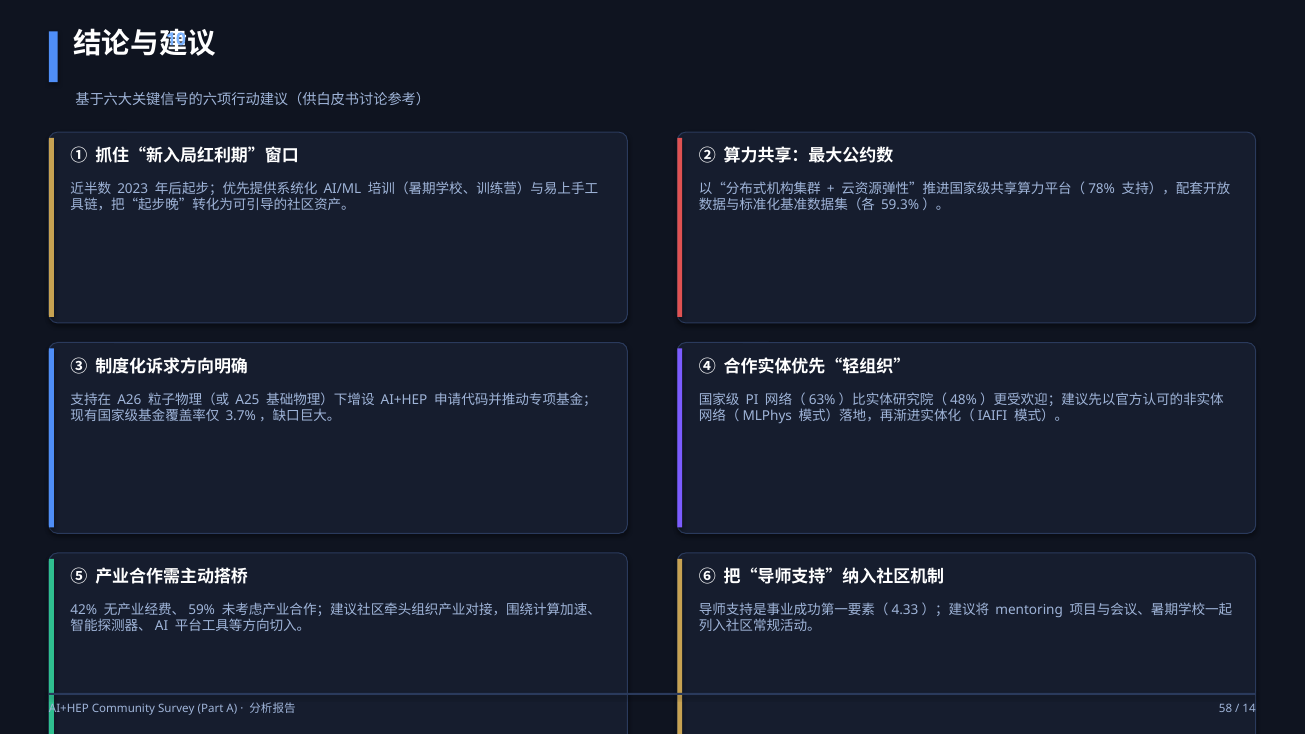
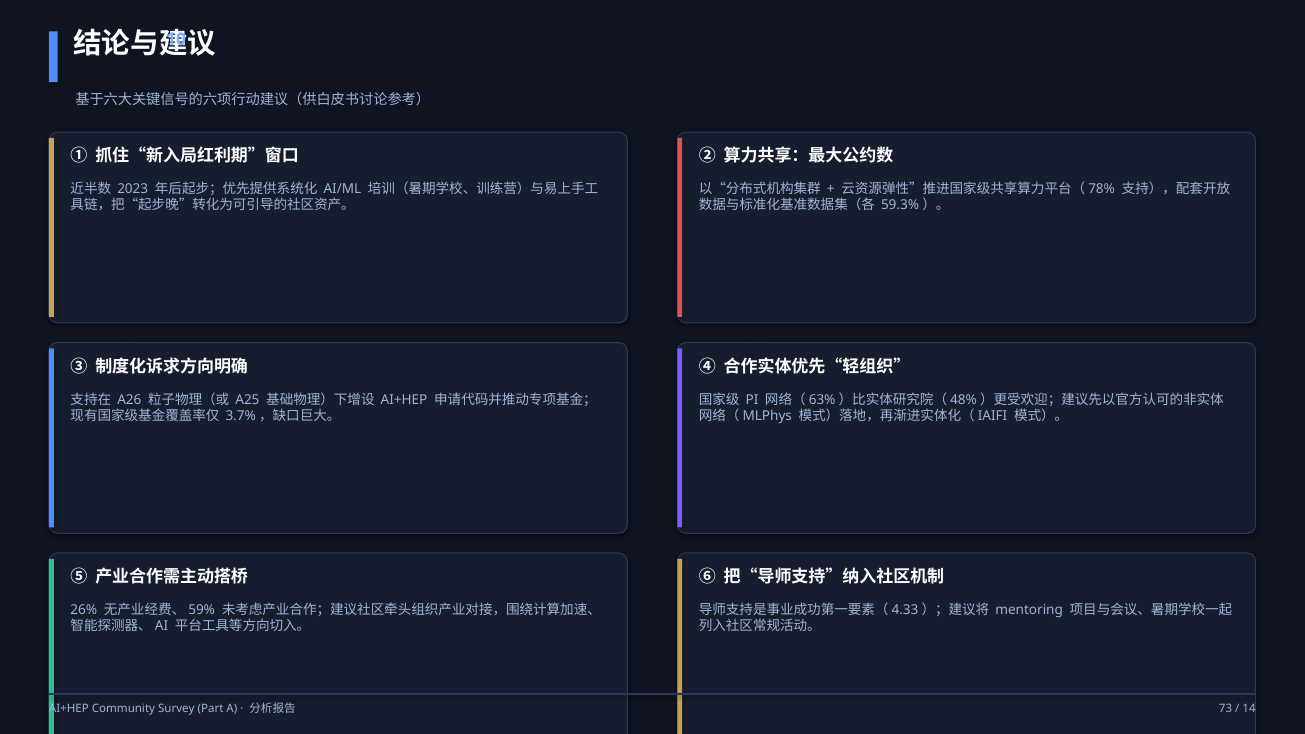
42%: 42% -> 26%
58: 58 -> 73
